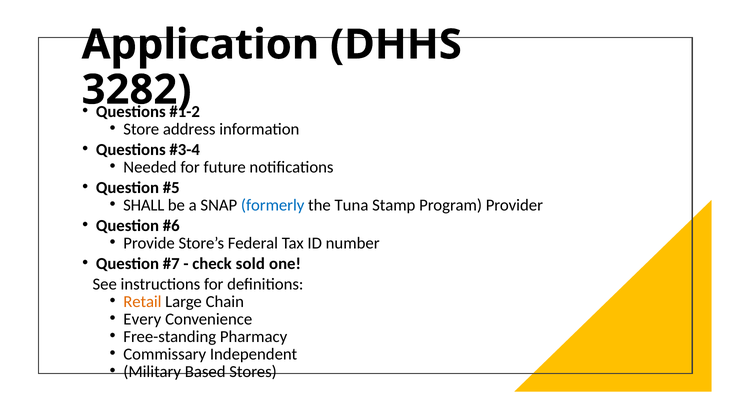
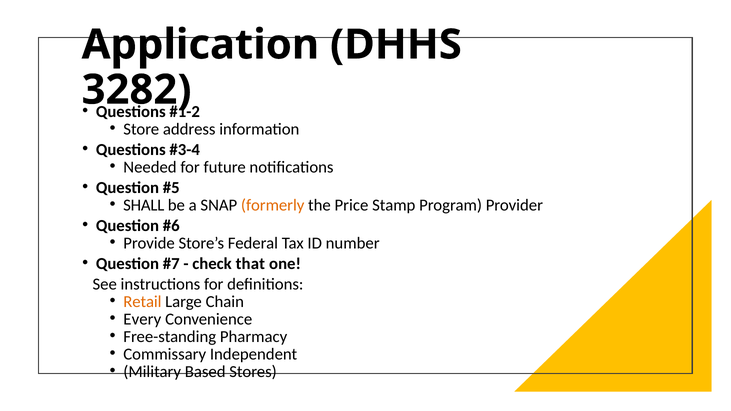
formerly colour: blue -> orange
Tuna: Tuna -> Price
sold: sold -> that
